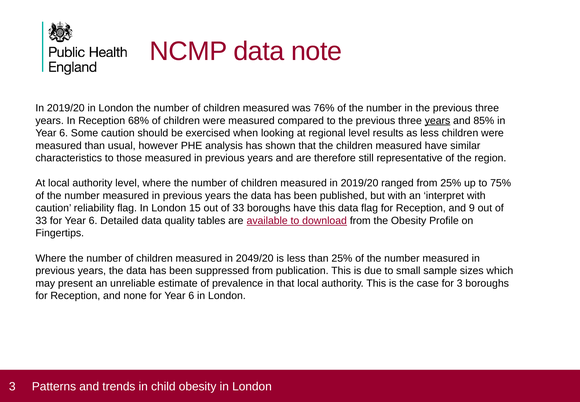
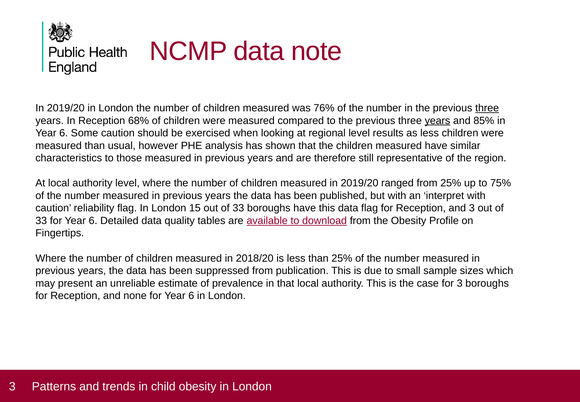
three at (487, 108) underline: none -> present
and 9: 9 -> 3
2049/20: 2049/20 -> 2018/20
